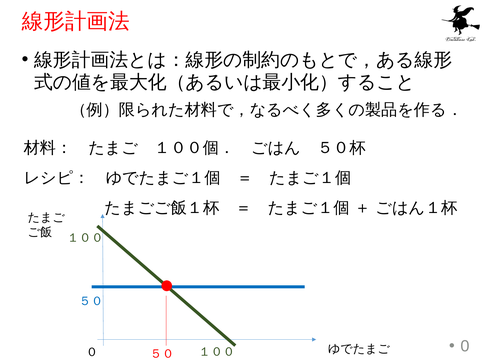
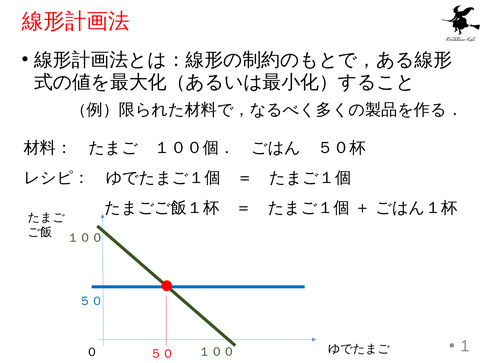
0: 0 -> 1
